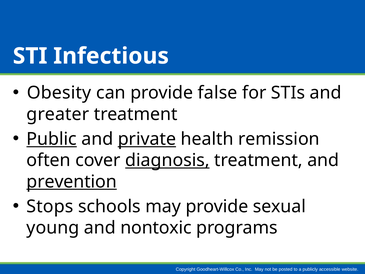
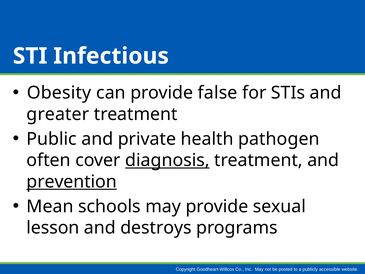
Public underline: present -> none
private underline: present -> none
remission: remission -> pathogen
Stops: Stops -> Mean
young: young -> lesson
nontoxic: nontoxic -> destroys
